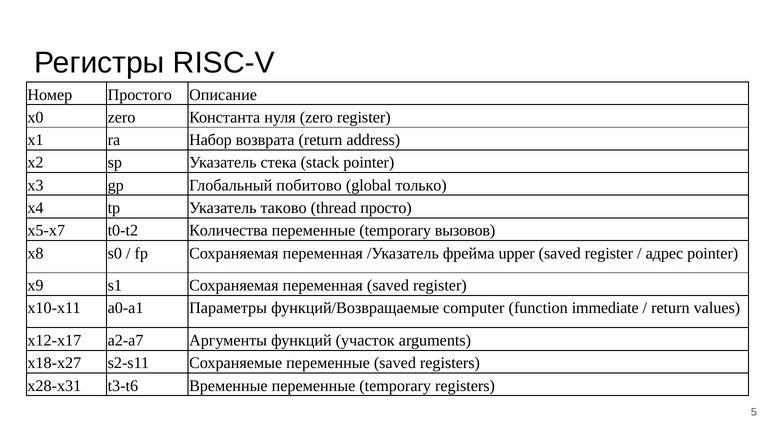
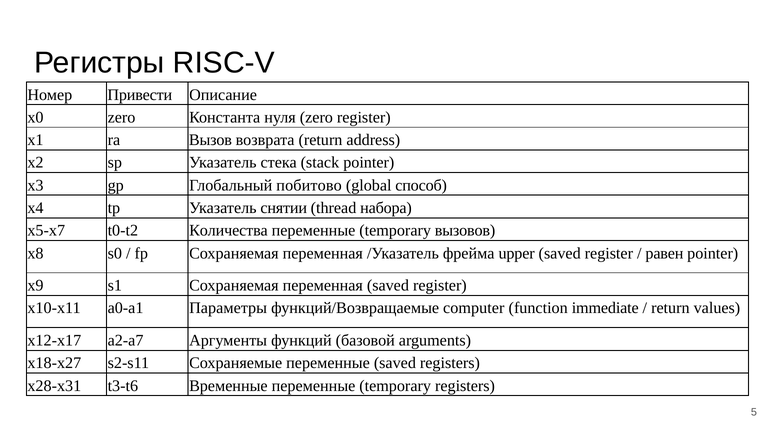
Простого: Простого -> Привести
Набор: Набор -> Вызов
только: только -> способ
таково: таково -> снятии
просто: просто -> набора
адрес: адрес -> равен
участок: участок -> базовой
